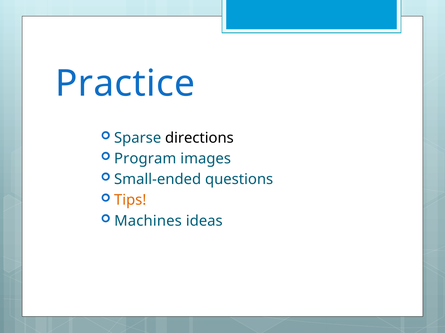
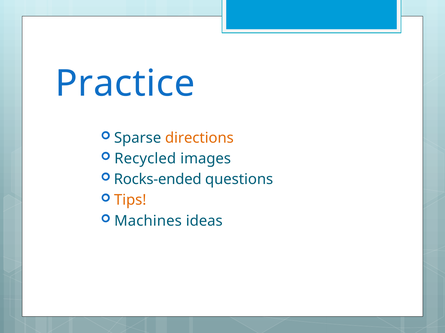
directions colour: black -> orange
Program: Program -> Recycled
Small-ended: Small-ended -> Rocks-ended
